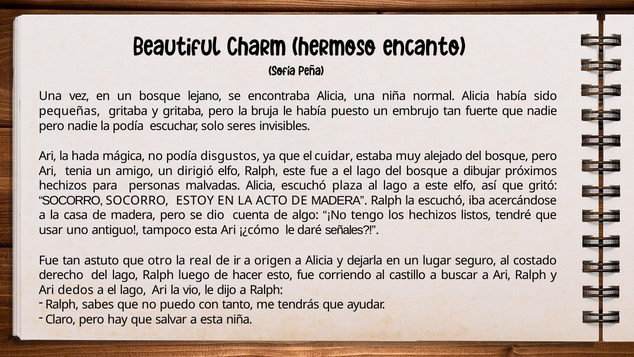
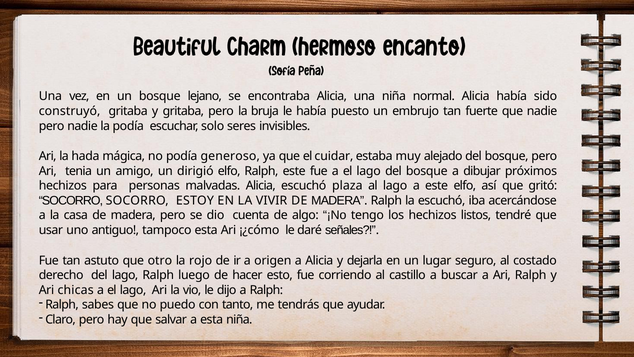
pequeñas: pequeñas -> construyó
disgustos: disgustos -> generoso
ACTO: ACTO -> VIVIR
real: real -> rojo
dedos: dedos -> chicas
